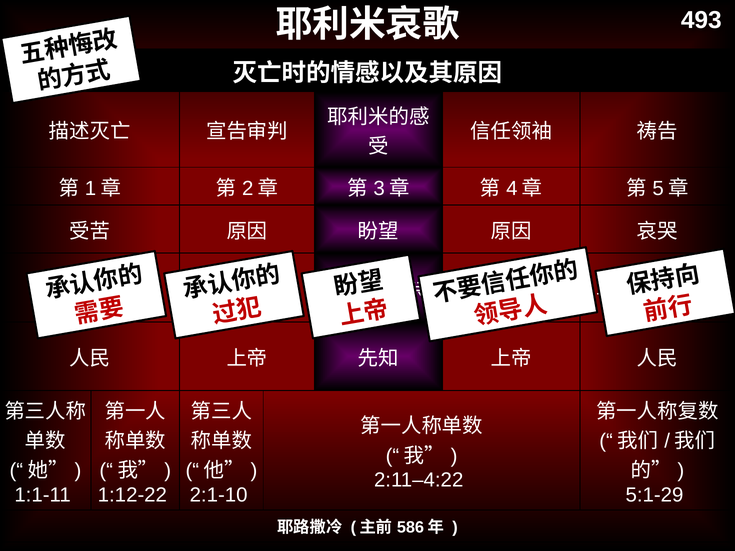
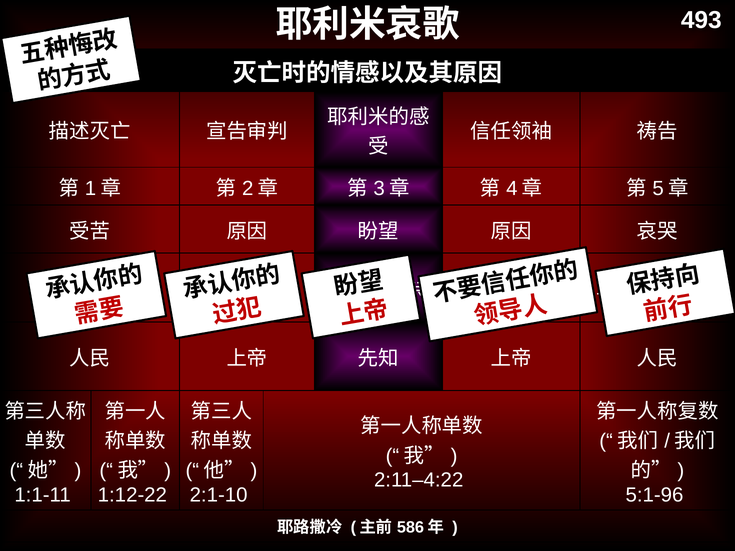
5:1-29: 5:1-29 -> 5:1-96
